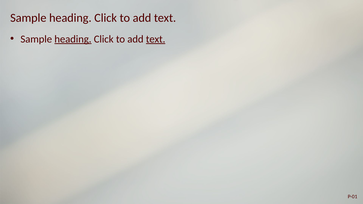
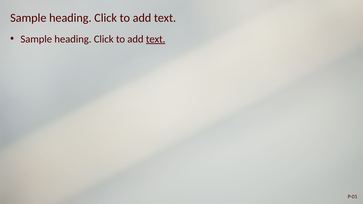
heading at (73, 39) underline: present -> none
